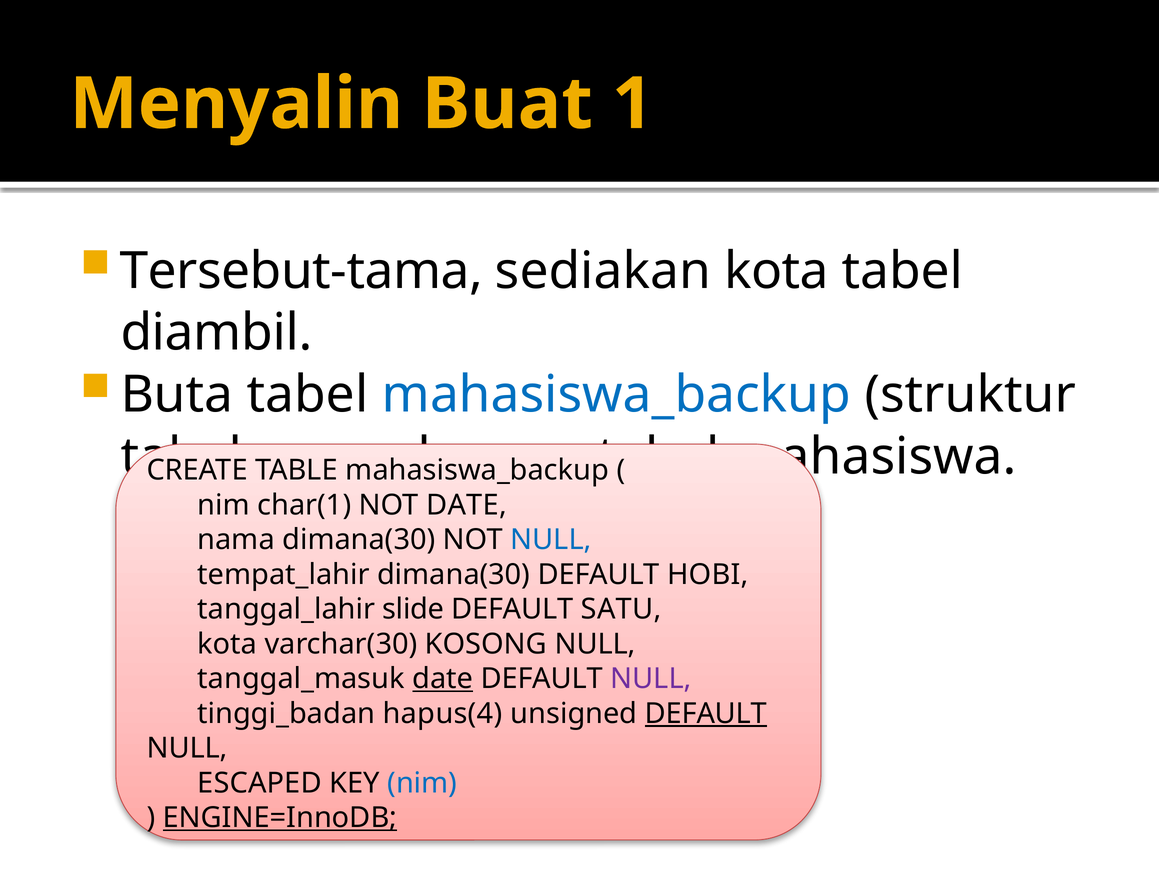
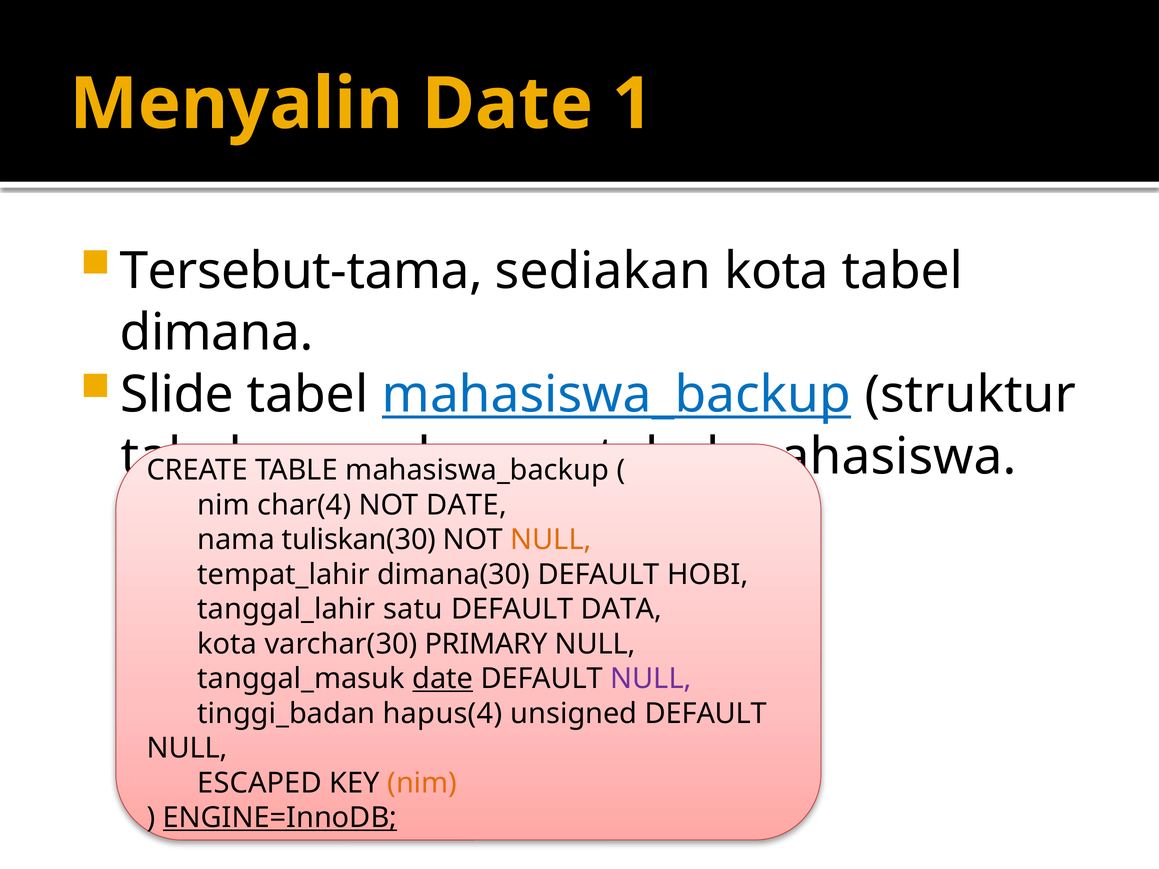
Menyalin Buat: Buat -> Date
diambil: diambil -> dimana
Buta: Buta -> Slide
mahasiswa_backup at (616, 395) underline: none -> present
char(1: char(1 -> char(4
nama dimana(30: dimana(30 -> tuliskan(30
NULL at (551, 540) colour: blue -> orange
slide: slide -> satu
SATU: SATU -> DATA
KOSONG: KOSONG -> PRIMARY
DEFAULT at (706, 714) underline: present -> none
nim at (422, 783) colour: blue -> orange
